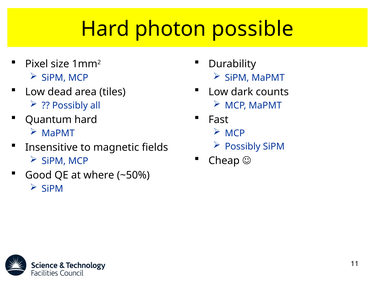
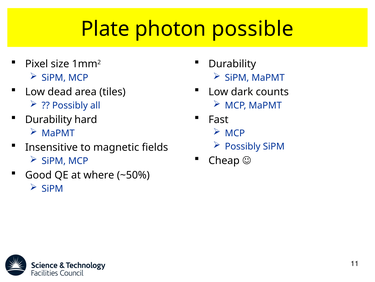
Hard at (105, 29): Hard -> Plate
Quantum at (48, 119): Quantum -> Durability
